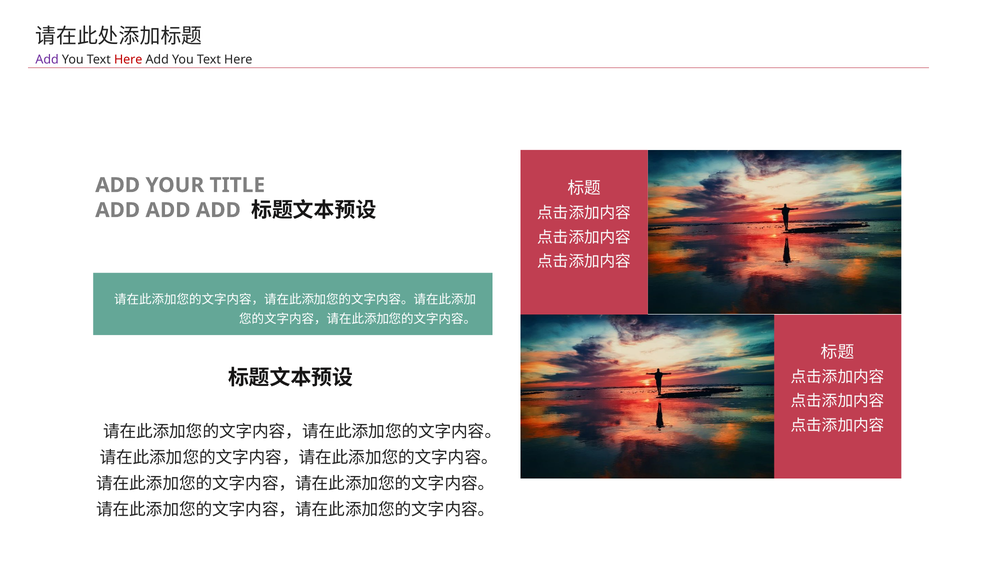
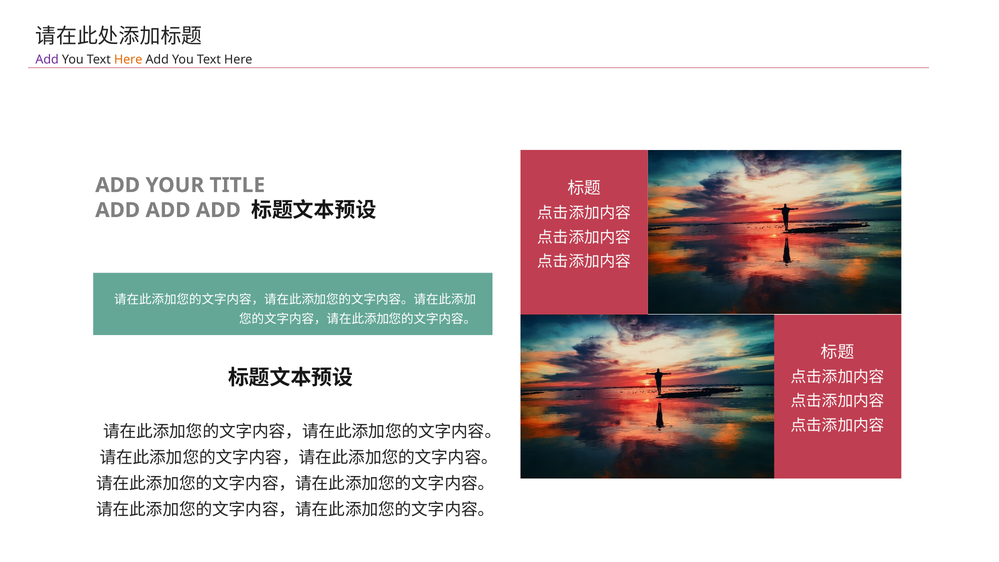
Here at (128, 60) colour: red -> orange
